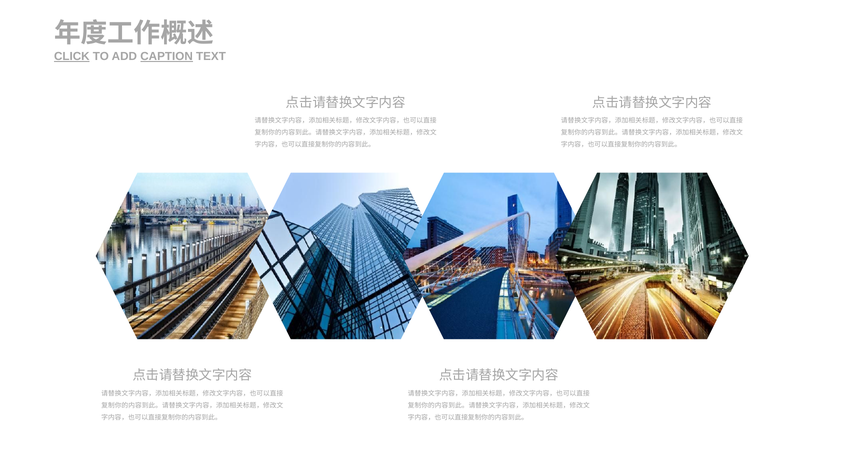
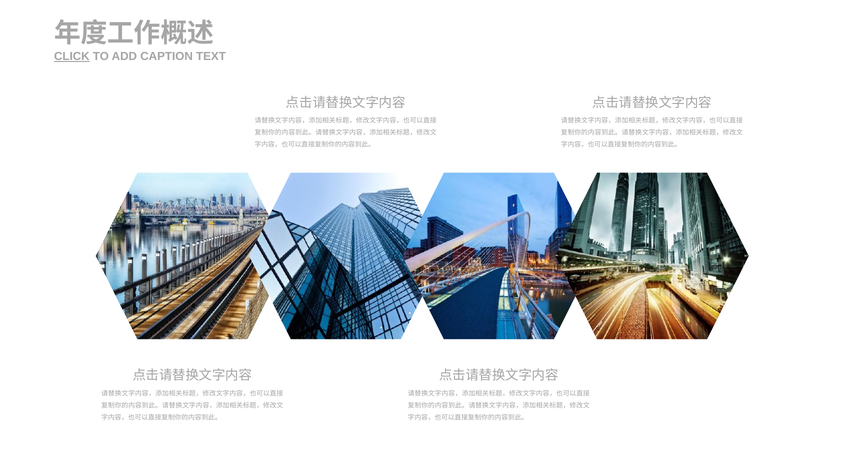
CAPTION underline: present -> none
